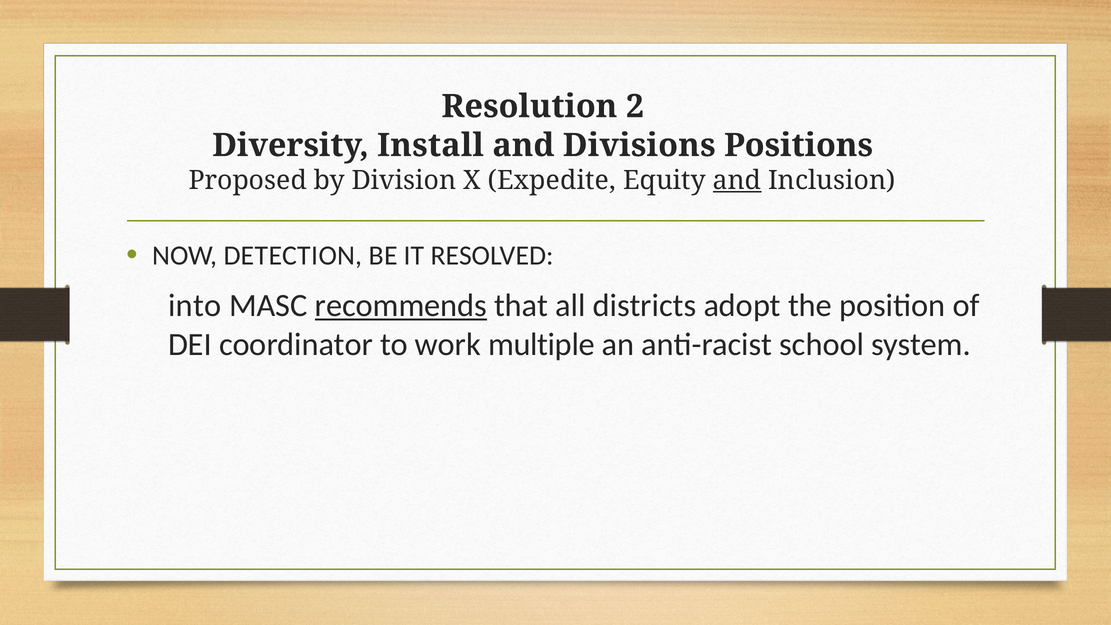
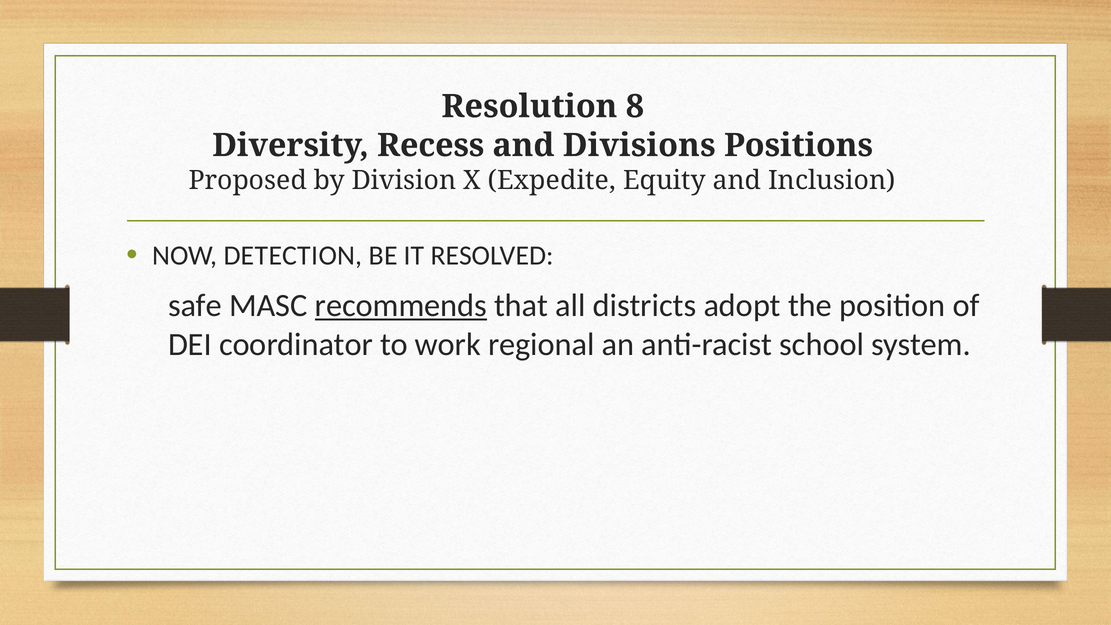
2: 2 -> 8
Install: Install -> Recess
and at (737, 180) underline: present -> none
into: into -> safe
multiple: multiple -> regional
